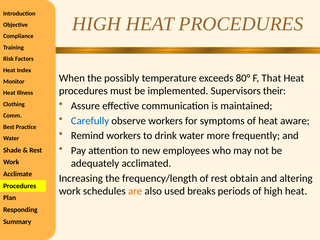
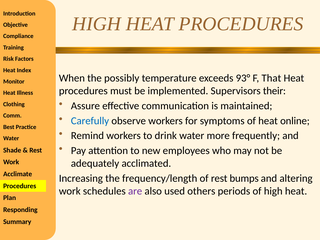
80°: 80° -> 93°
aware: aware -> online
obtain: obtain -> bumps
are colour: orange -> purple
breaks: breaks -> others
